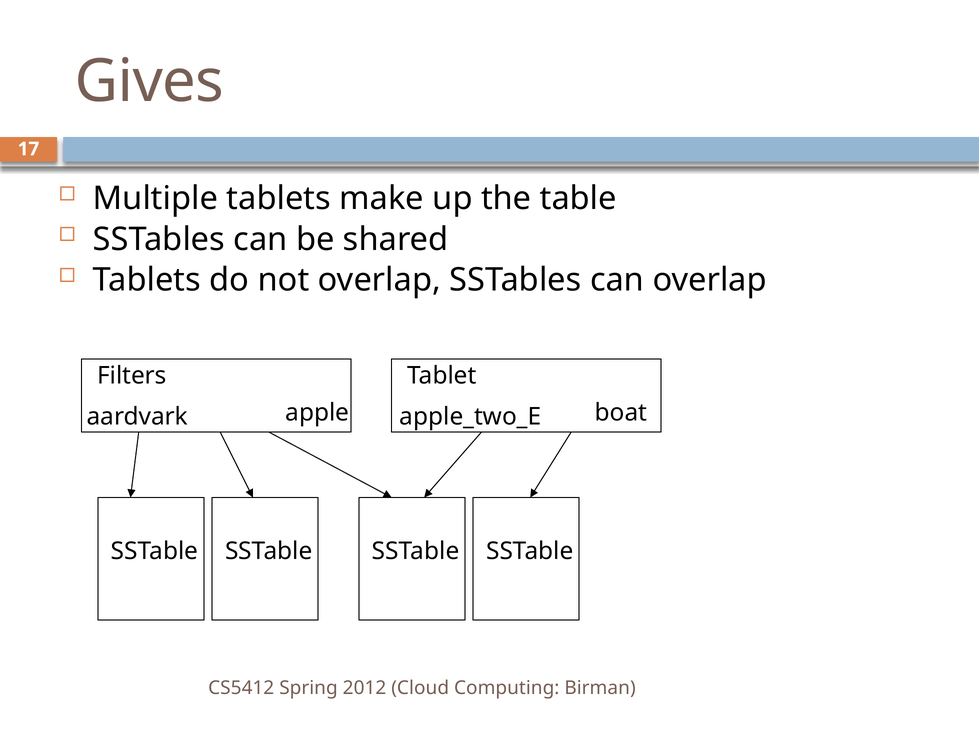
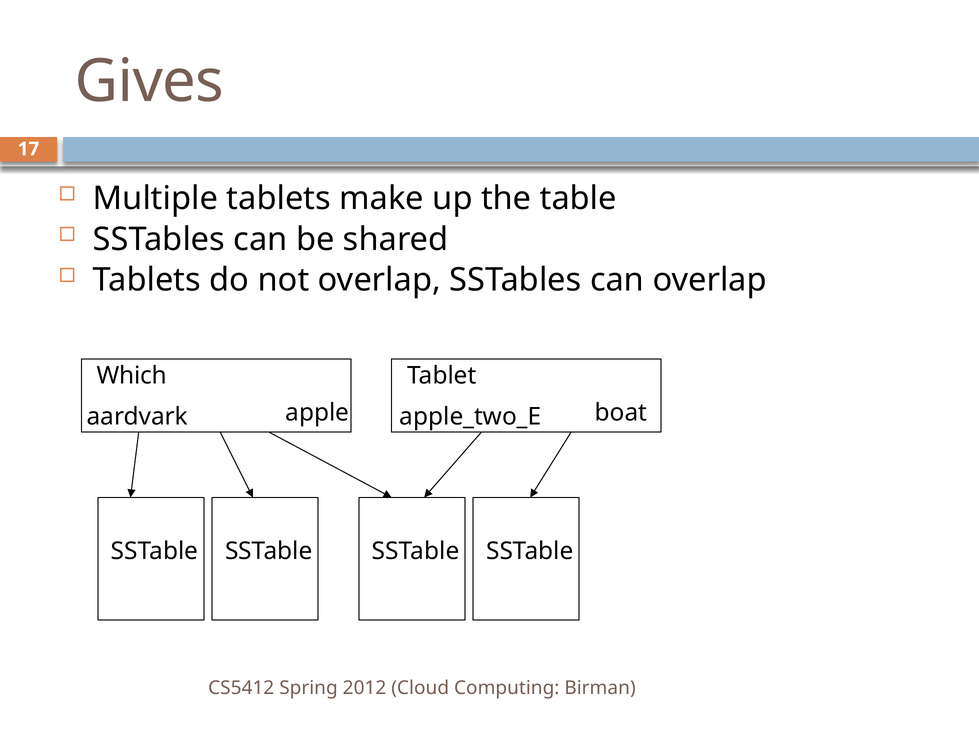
Filters: Filters -> Which
